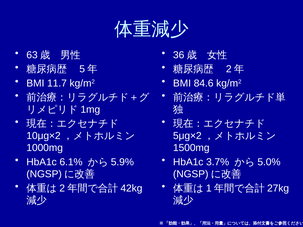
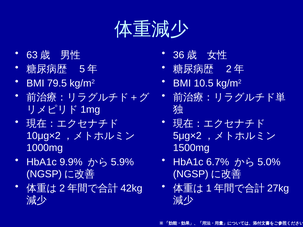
11.7: 11.7 -> 79.5
84.6: 84.6 -> 10.5
6.1%: 6.1% -> 9.9%
3.7%: 3.7% -> 6.7%
